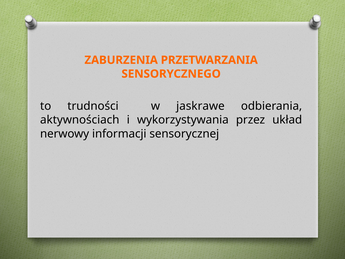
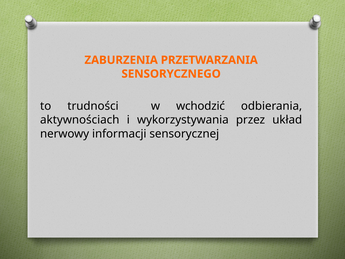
jaskrawe: jaskrawe -> wchodzić
